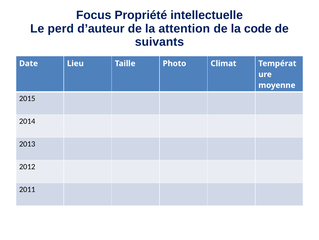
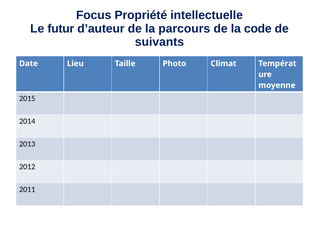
perd: perd -> futur
attention: attention -> parcours
